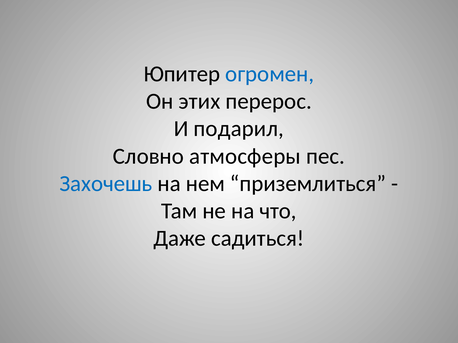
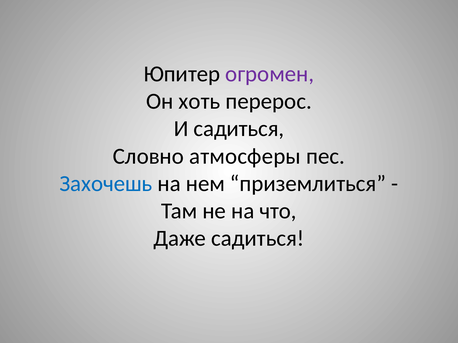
огромен colour: blue -> purple
этих: этих -> хоть
И подарил: подарил -> садиться
